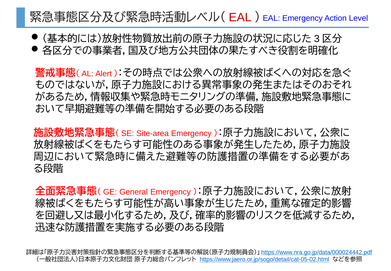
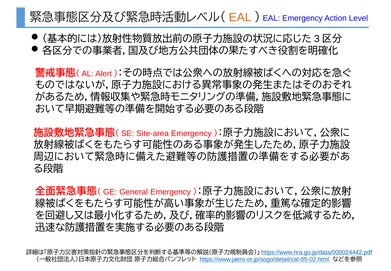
EAL at (240, 17) colour: red -> orange
